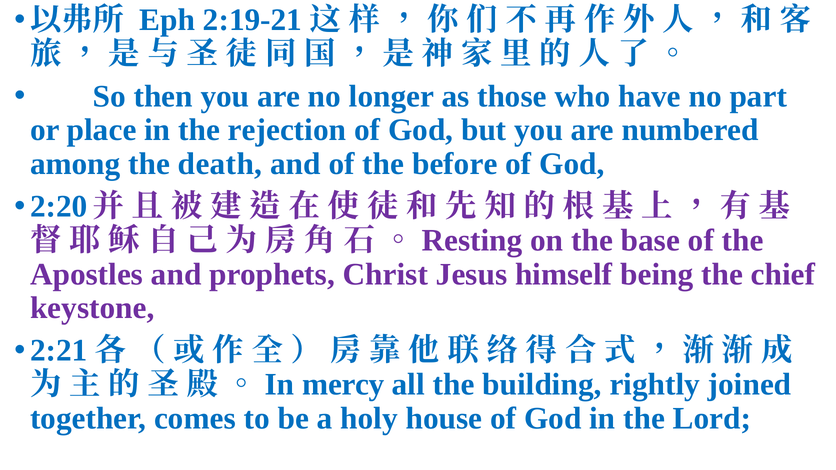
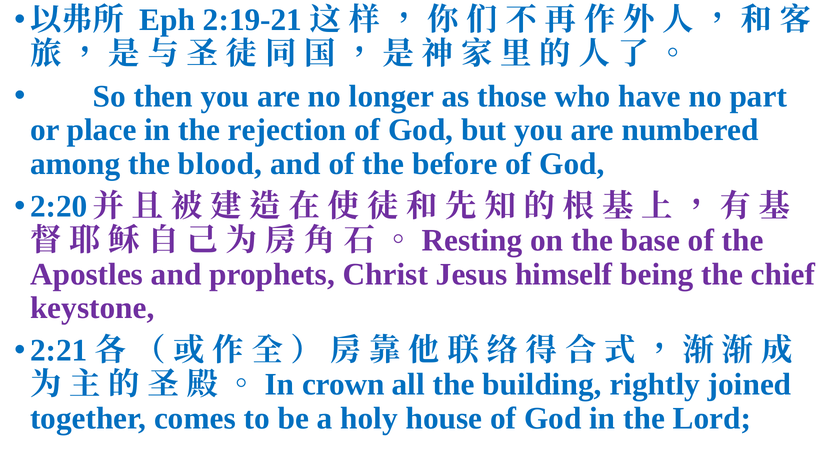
death: death -> blood
mercy: mercy -> crown
